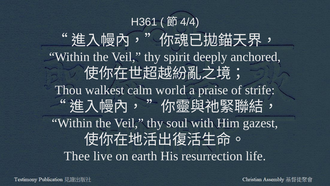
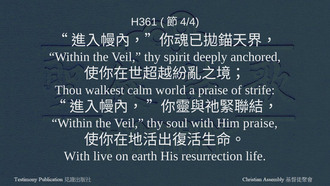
Him gazest: gazest -> praise
Thee at (77, 156): Thee -> With
